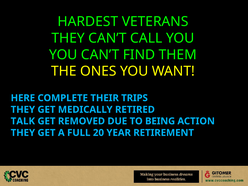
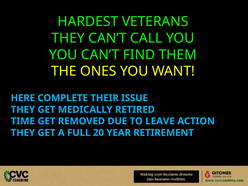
TRIPS: TRIPS -> ISSUE
TALK: TALK -> TIME
BEING: BEING -> LEAVE
